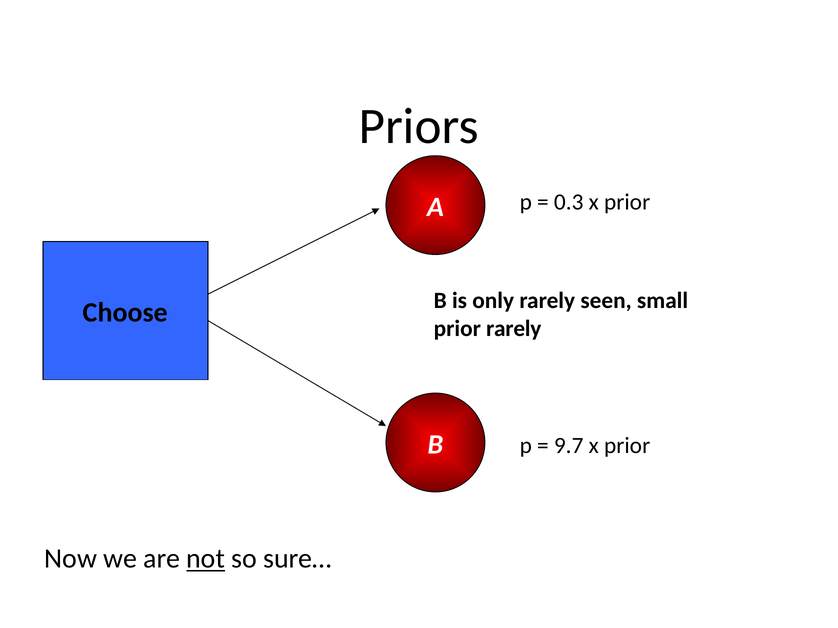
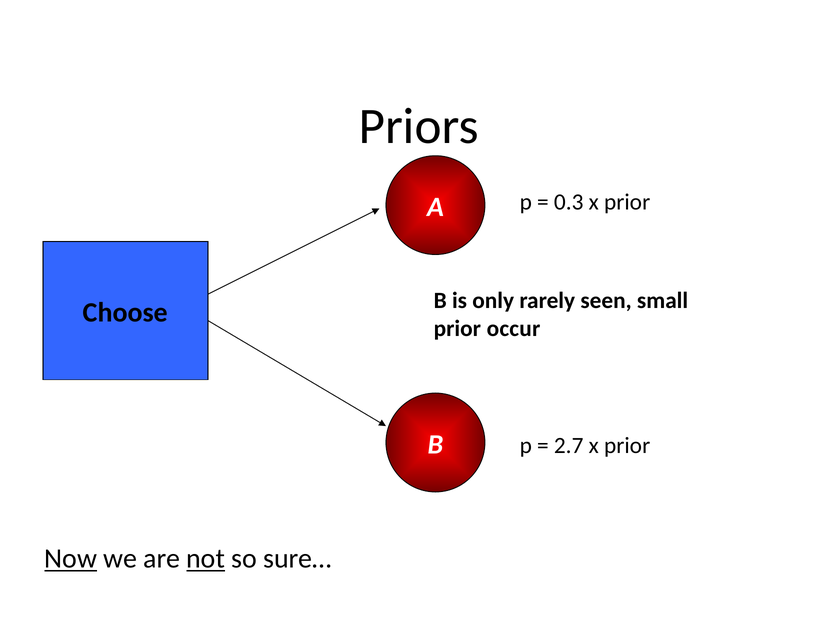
prior rarely: rarely -> occur
9.7: 9.7 -> 2.7
Now underline: none -> present
